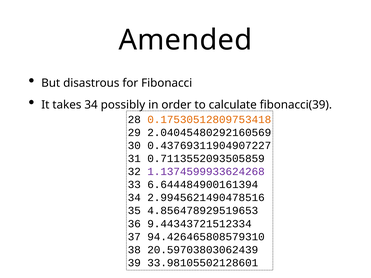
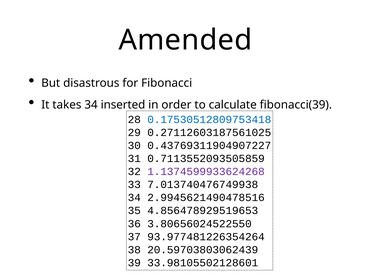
possibly: possibly -> inserted
0.17530512809753418 colour: orange -> blue
2.04045480292160569: 2.04045480292160569 -> 0.27112603187561025
6.644484900161394: 6.644484900161394 -> 7.013740476749938
9.44343721512334: 9.44343721512334 -> 3.80656024522550
94.426465808579310: 94.426465808579310 -> 93.977481226354264
